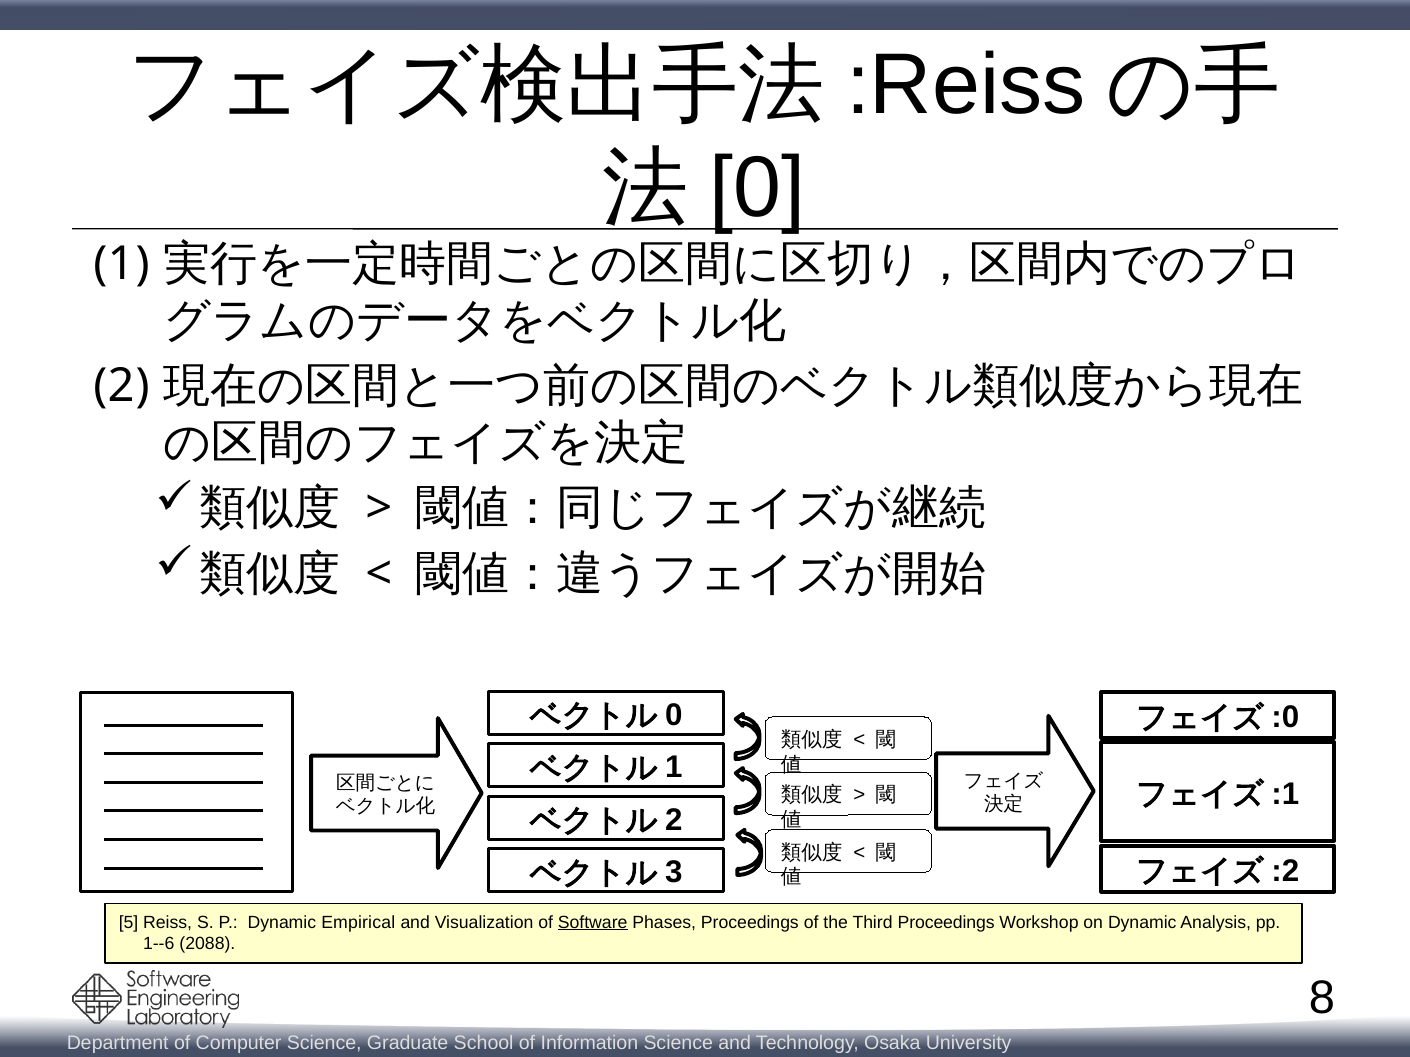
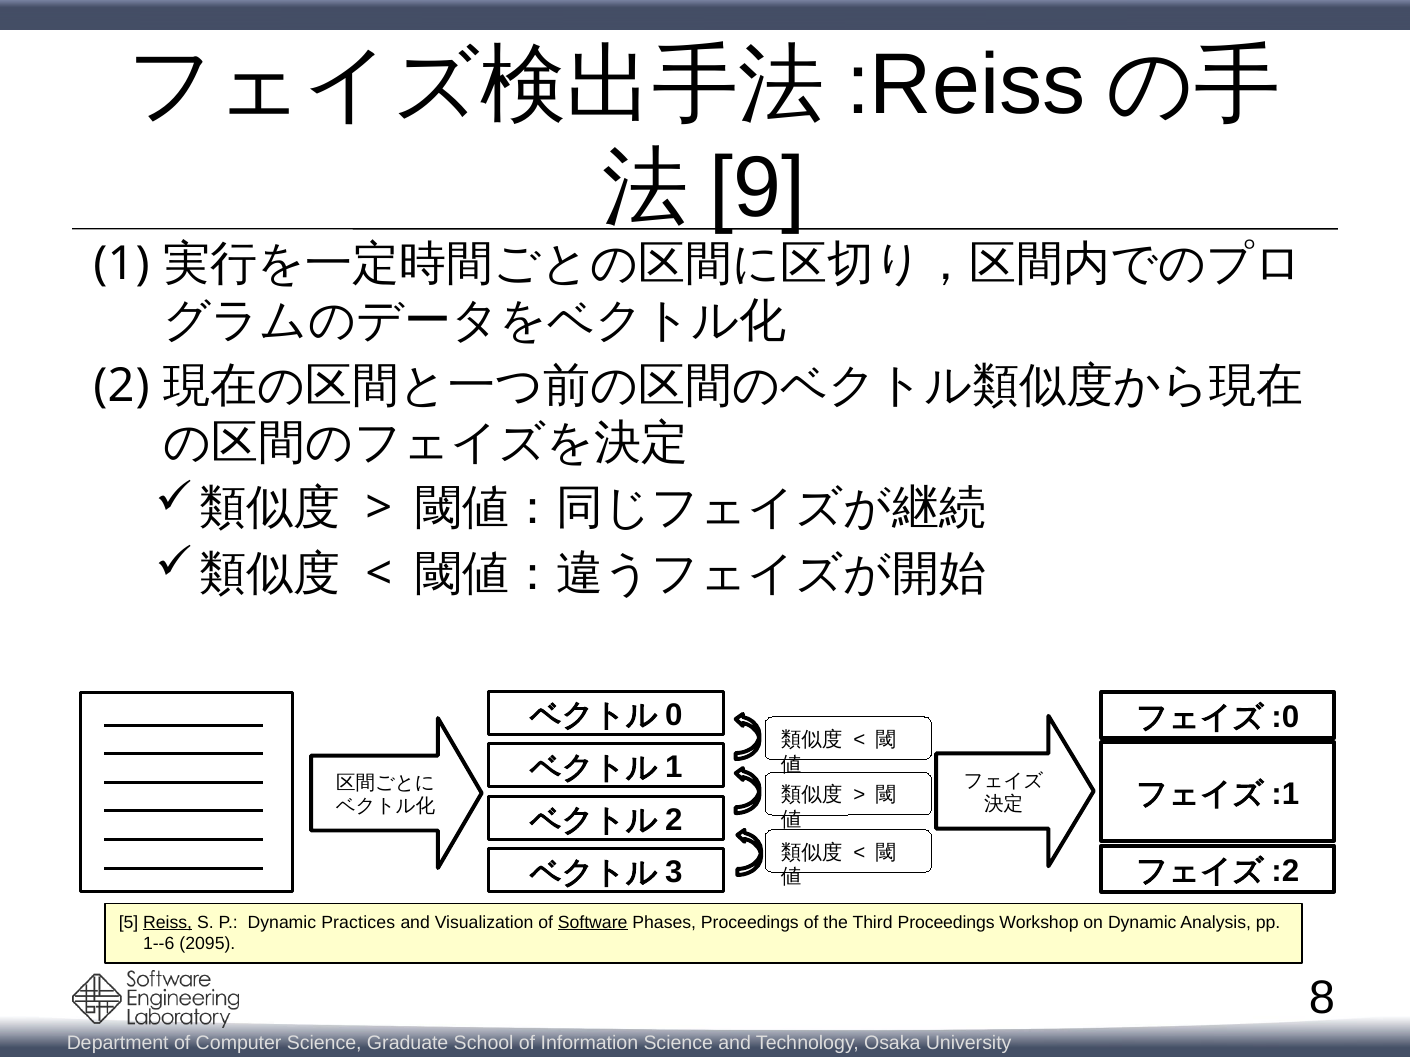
0: 0 -> 9
Reiss underline: none -> present
Empirical: Empirical -> Practices
2088: 2088 -> 2095
